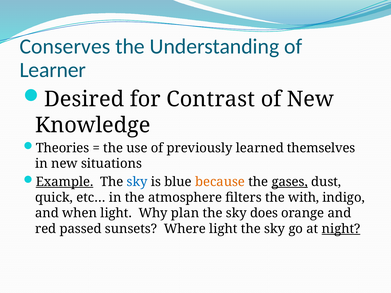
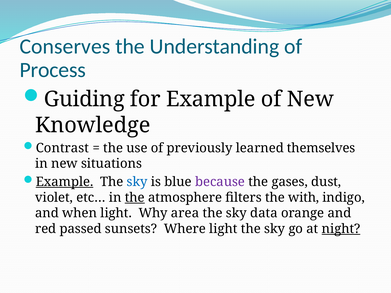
Learner: Learner -> Process
Desired: Desired -> Guiding
for Contrast: Contrast -> Example
Theories: Theories -> Contrast
because colour: orange -> purple
gases underline: present -> none
quick: quick -> violet
the at (135, 198) underline: none -> present
plan: plan -> area
does: does -> data
